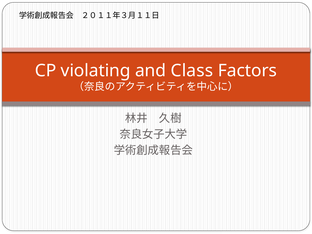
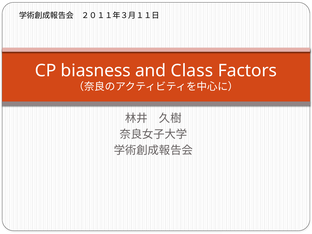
violating: violating -> biasness
